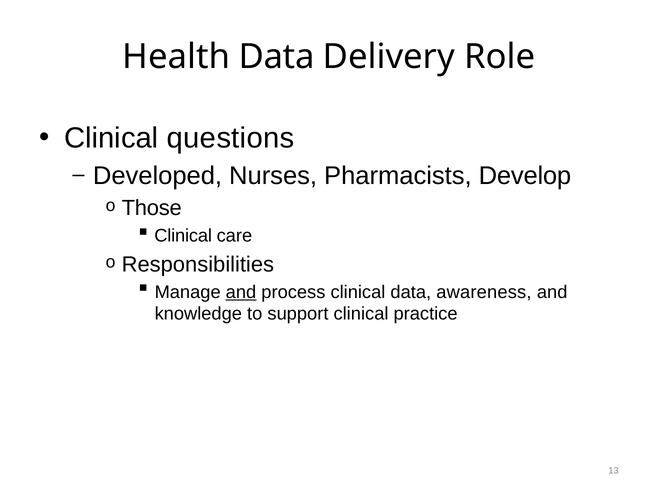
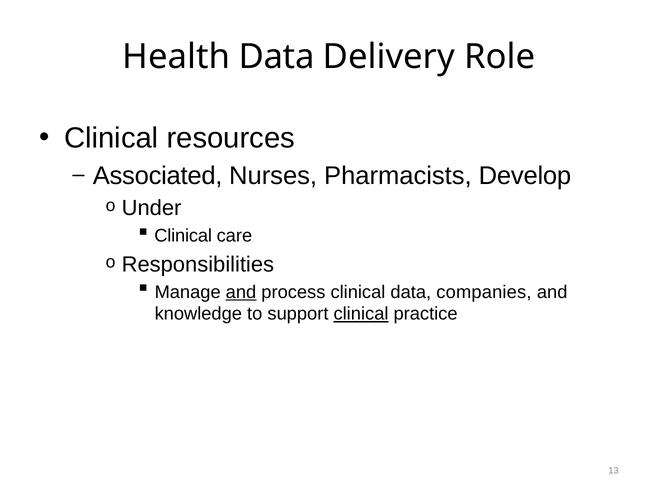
questions: questions -> resources
Developed: Developed -> Associated
Those: Those -> Under
awareness: awareness -> companies
clinical at (361, 314) underline: none -> present
